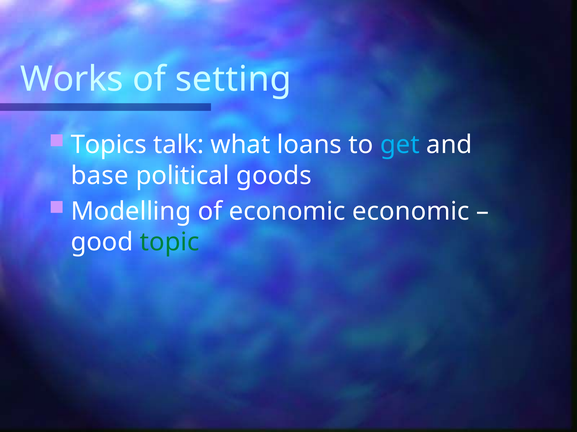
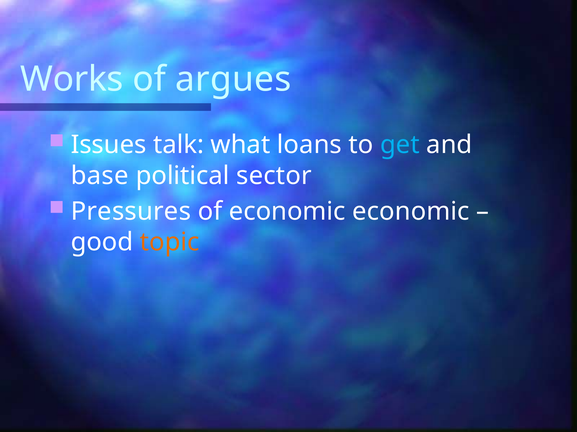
setting: setting -> argues
Topics: Topics -> Issues
goods: goods -> sector
Modelling: Modelling -> Pressures
topic colour: green -> orange
